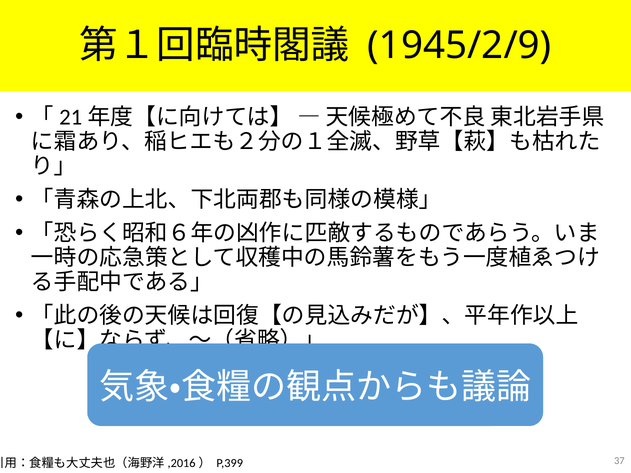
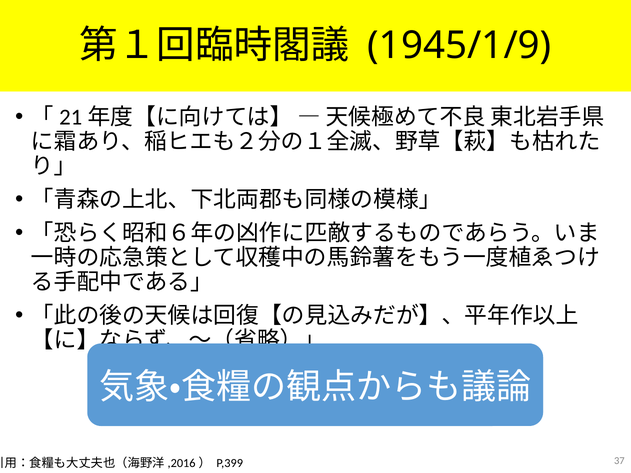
1945/2/9: 1945/2/9 -> 1945/1/9
